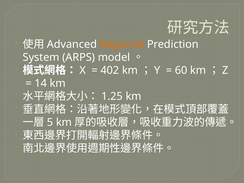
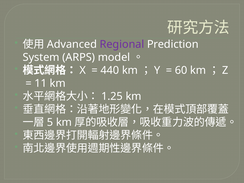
Regional colour: orange -> purple
402: 402 -> 440
14: 14 -> 11
